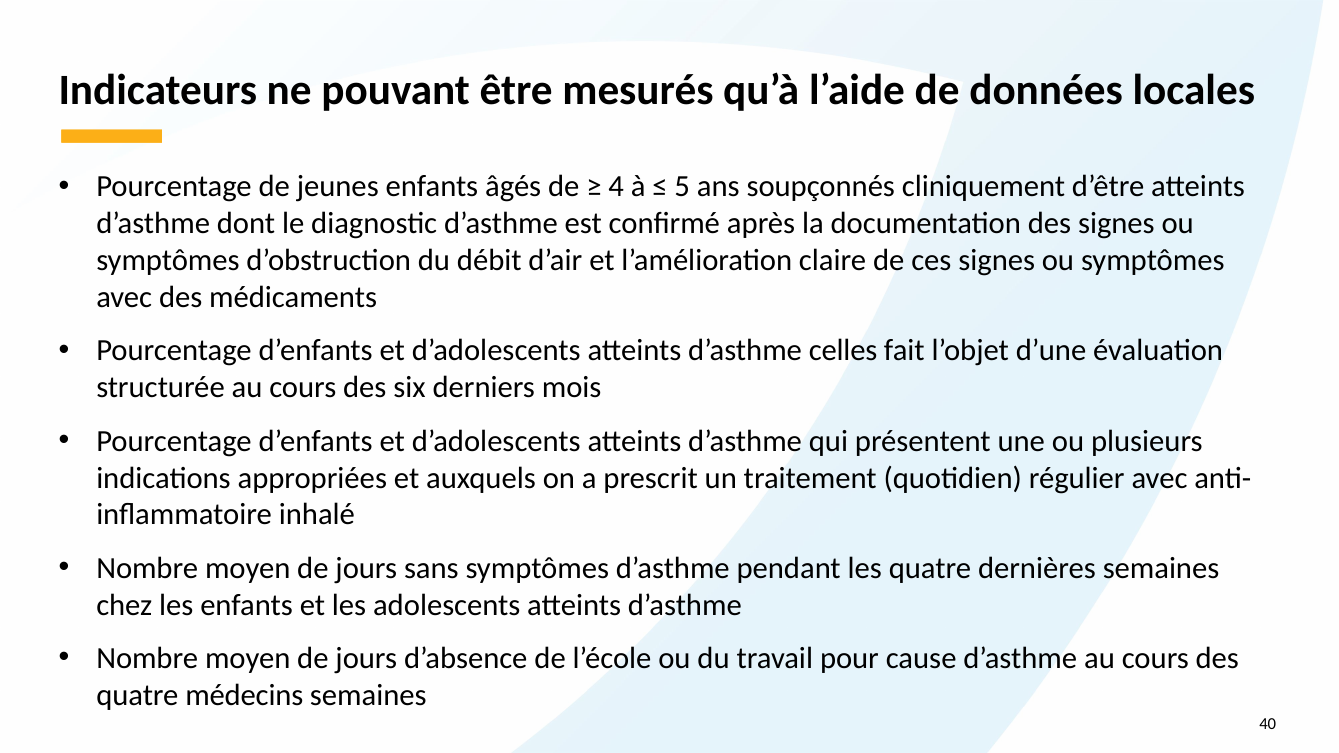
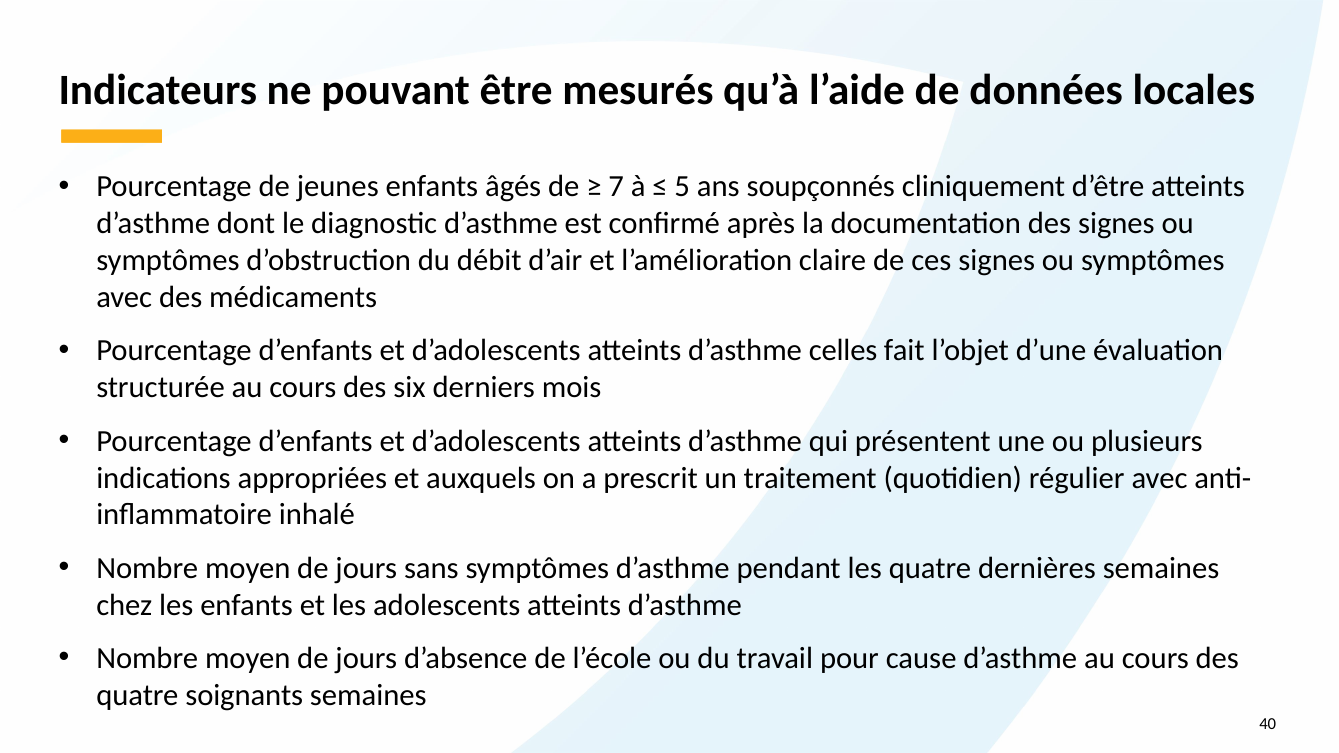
4: 4 -> 7
médecins: médecins -> soignants
